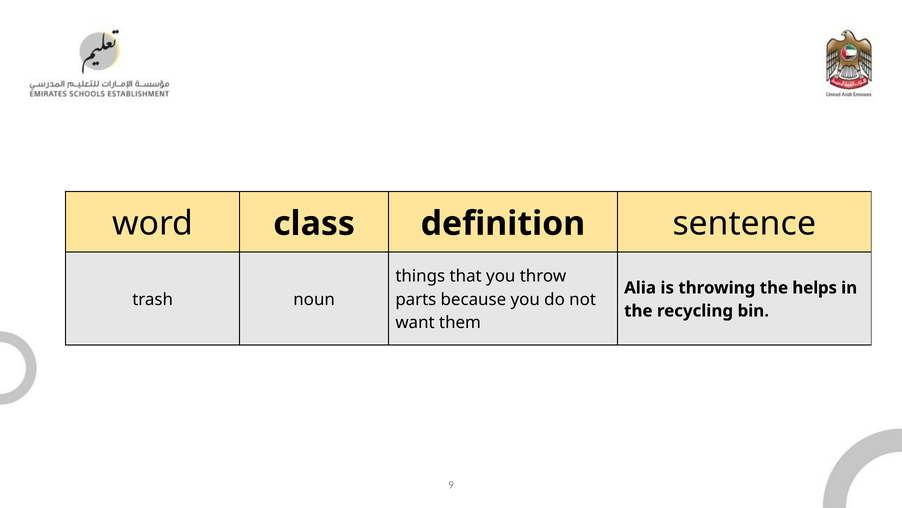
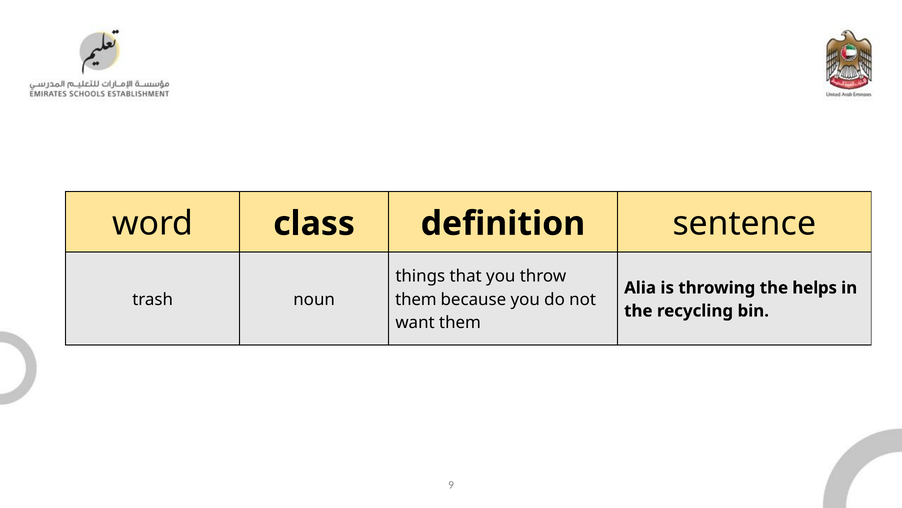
parts at (416, 299): parts -> them
